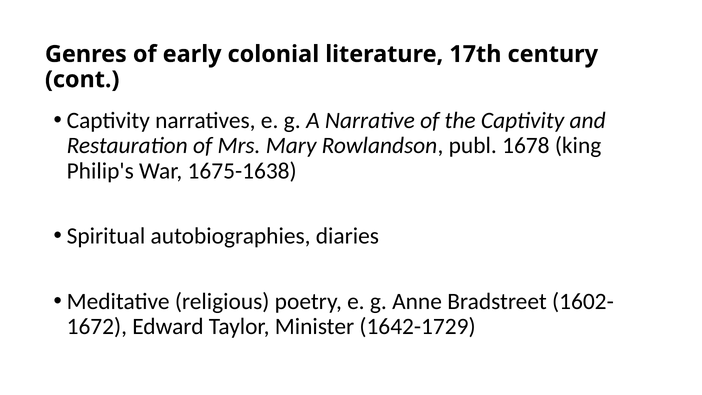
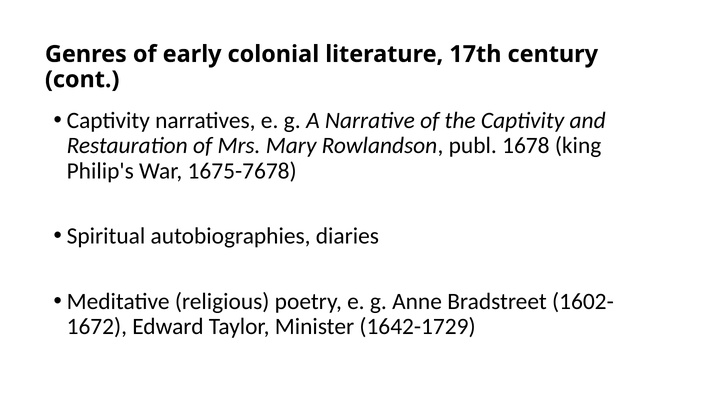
1675-1638: 1675-1638 -> 1675-7678
